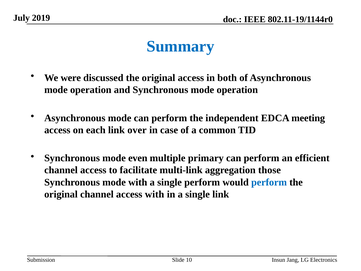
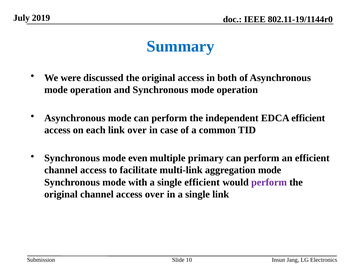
EDCA meeting: meeting -> efficient
aggregation those: those -> mode
single perform: perform -> efficient
perform at (269, 182) colour: blue -> purple
access with: with -> over
